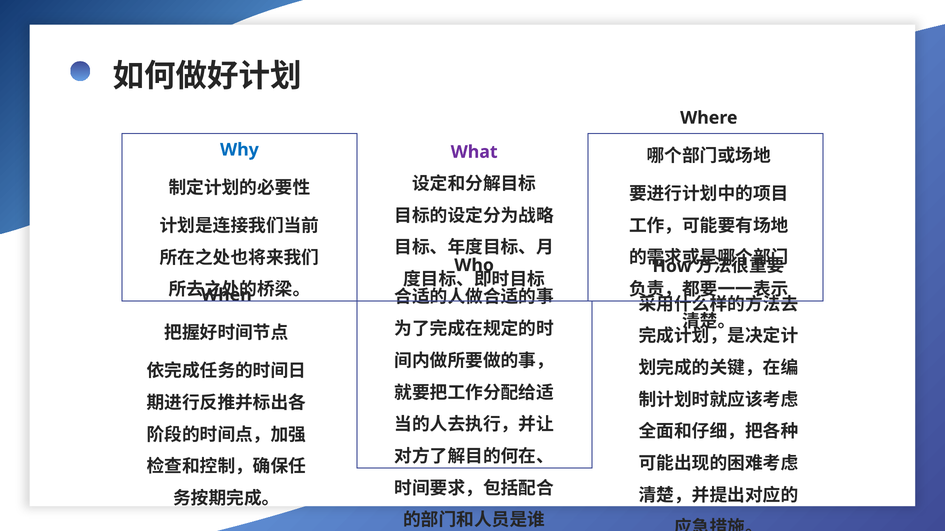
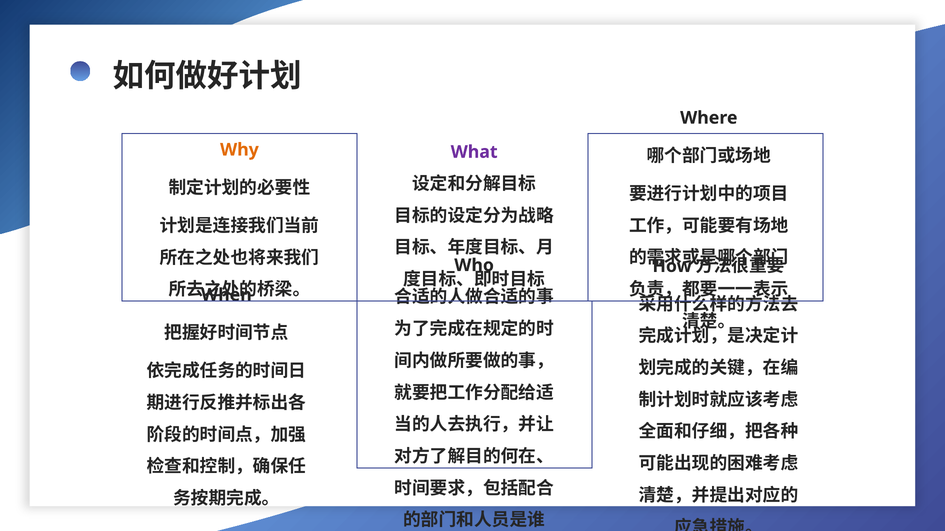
Why colour: blue -> orange
